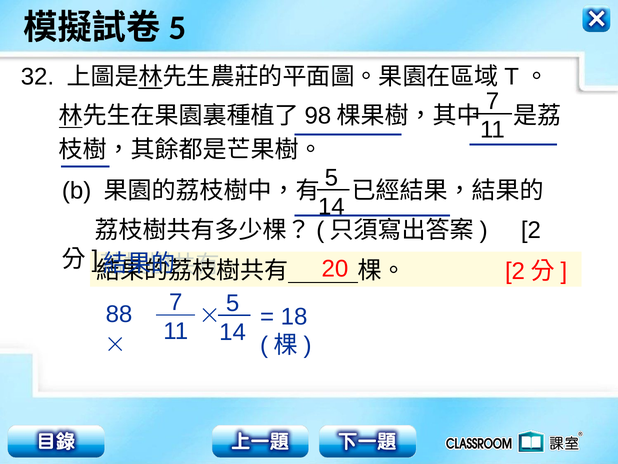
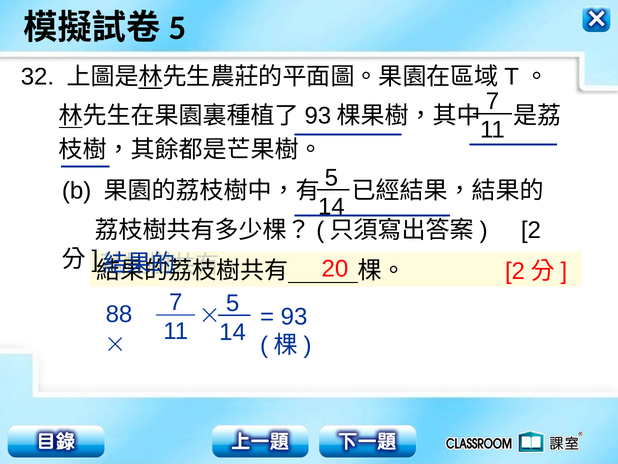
98 at (318, 116): 98 -> 93
18 at (294, 316): 18 -> 93
